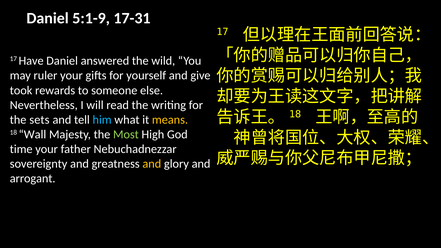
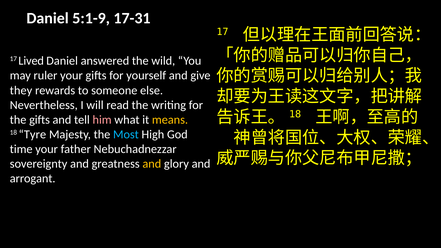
Have: Have -> Lived
took: took -> they
the sets: sets -> gifts
him colour: light blue -> pink
Wall: Wall -> Tyre
Most colour: light green -> light blue
